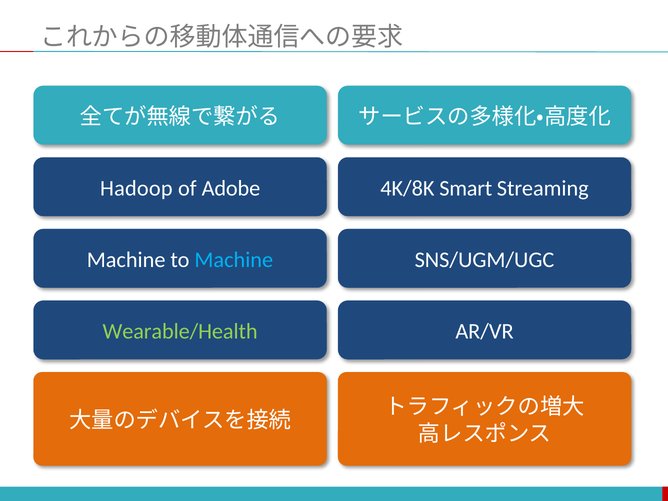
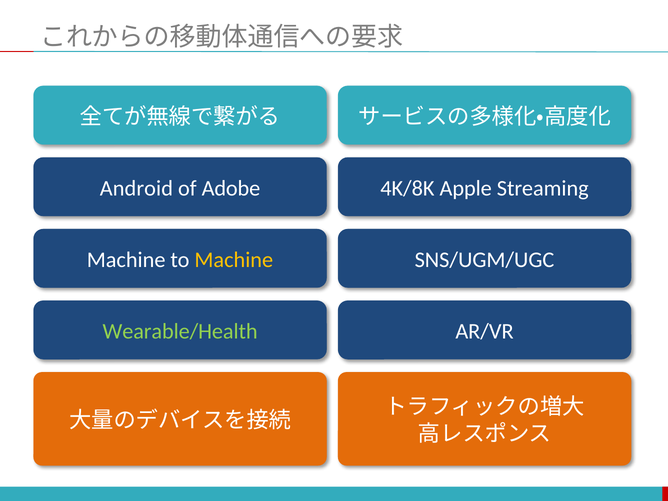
Hadoop: Hadoop -> Android
Smart: Smart -> Apple
Machine at (234, 260) colour: light blue -> yellow
